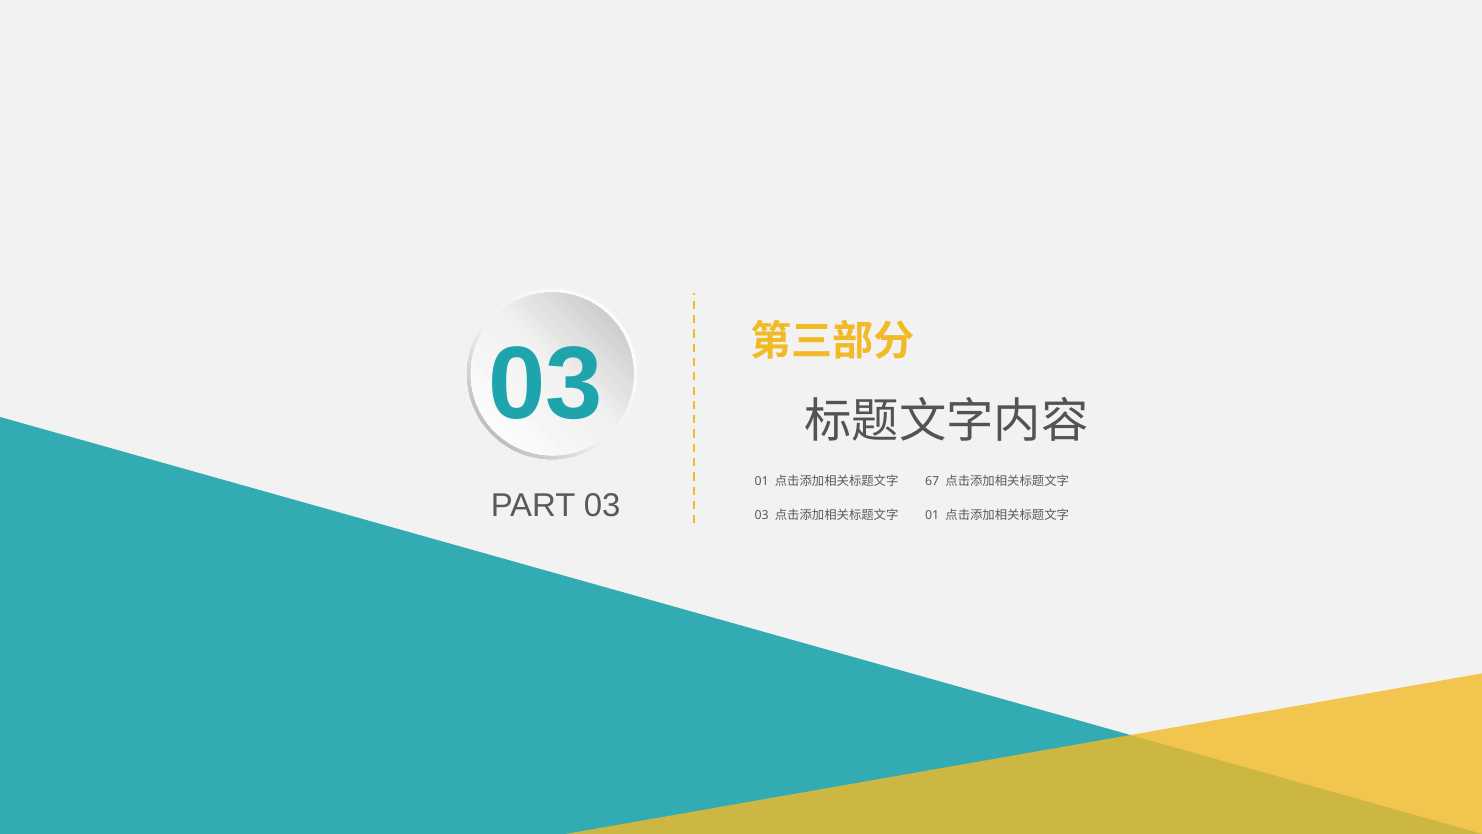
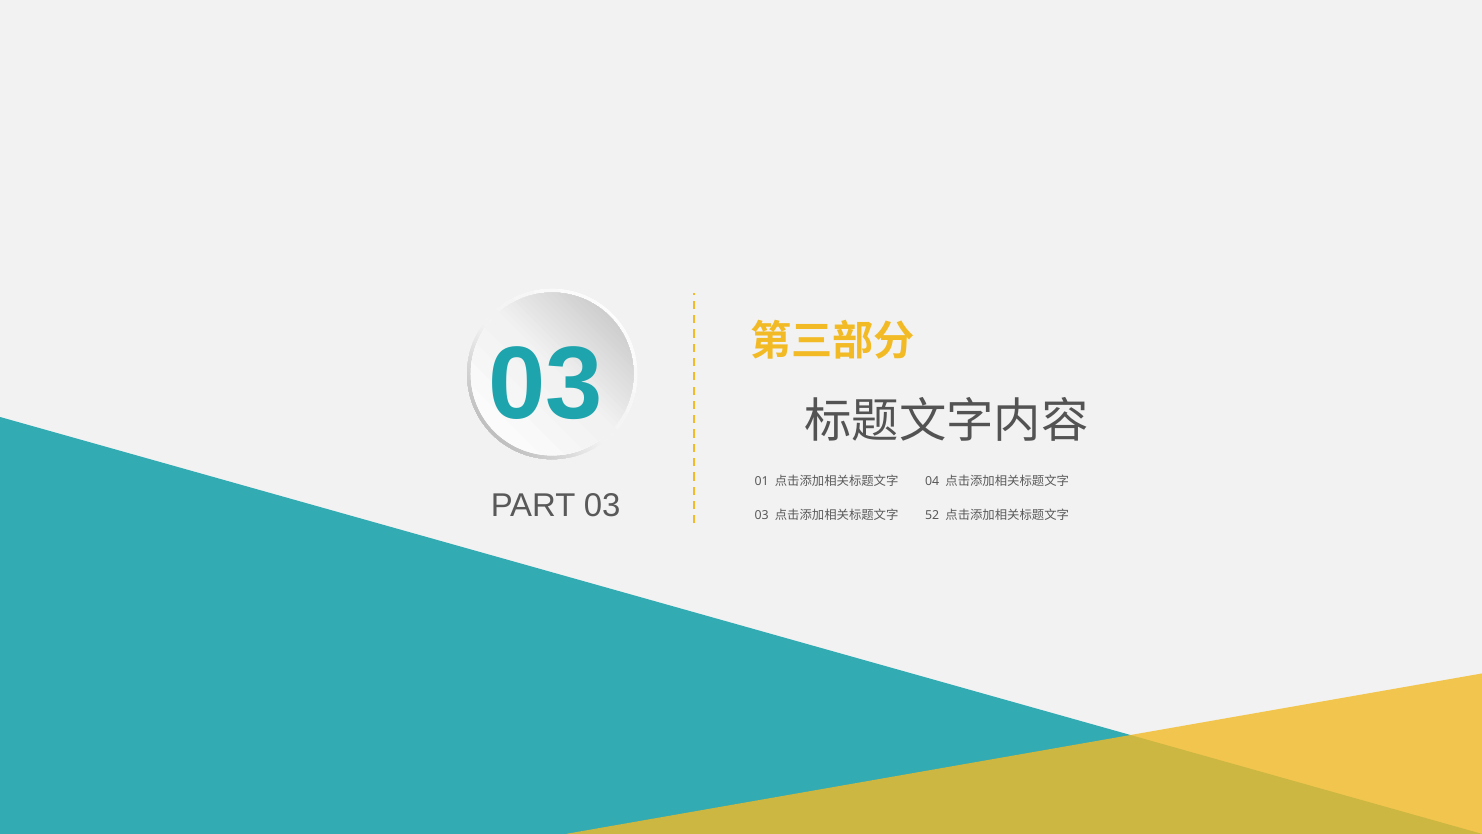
67: 67 -> 04
01 at (932, 515): 01 -> 52
